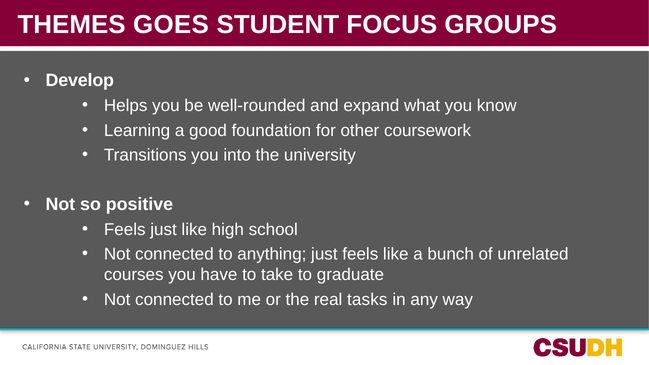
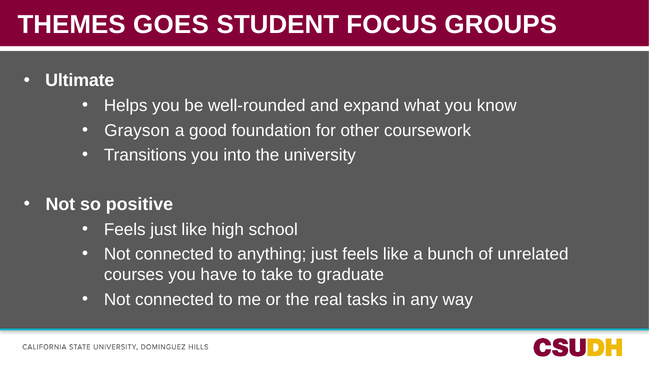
Develop: Develop -> Ultimate
Learning: Learning -> Grayson
